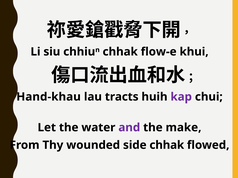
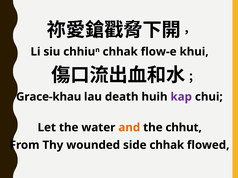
Hand-khau: Hand-khau -> Grace-khau
tracts: tracts -> death
and colour: purple -> orange
make: make -> chhut
